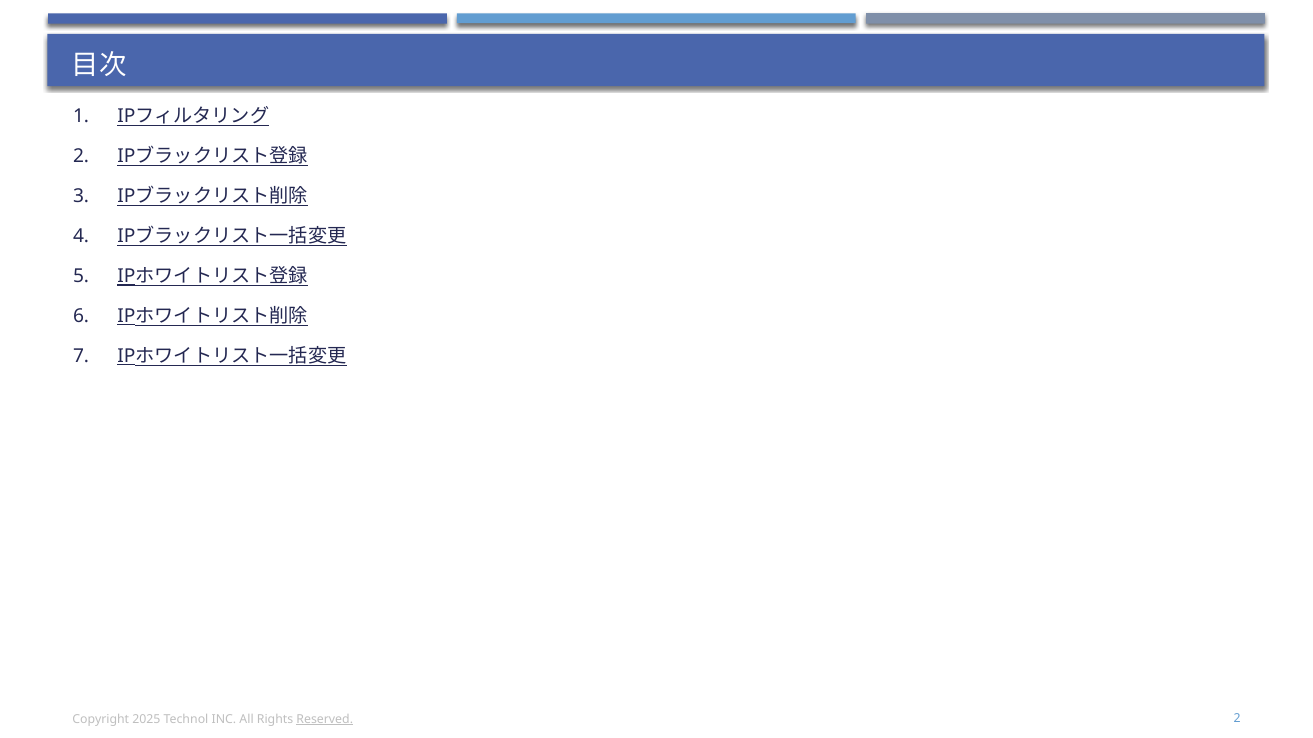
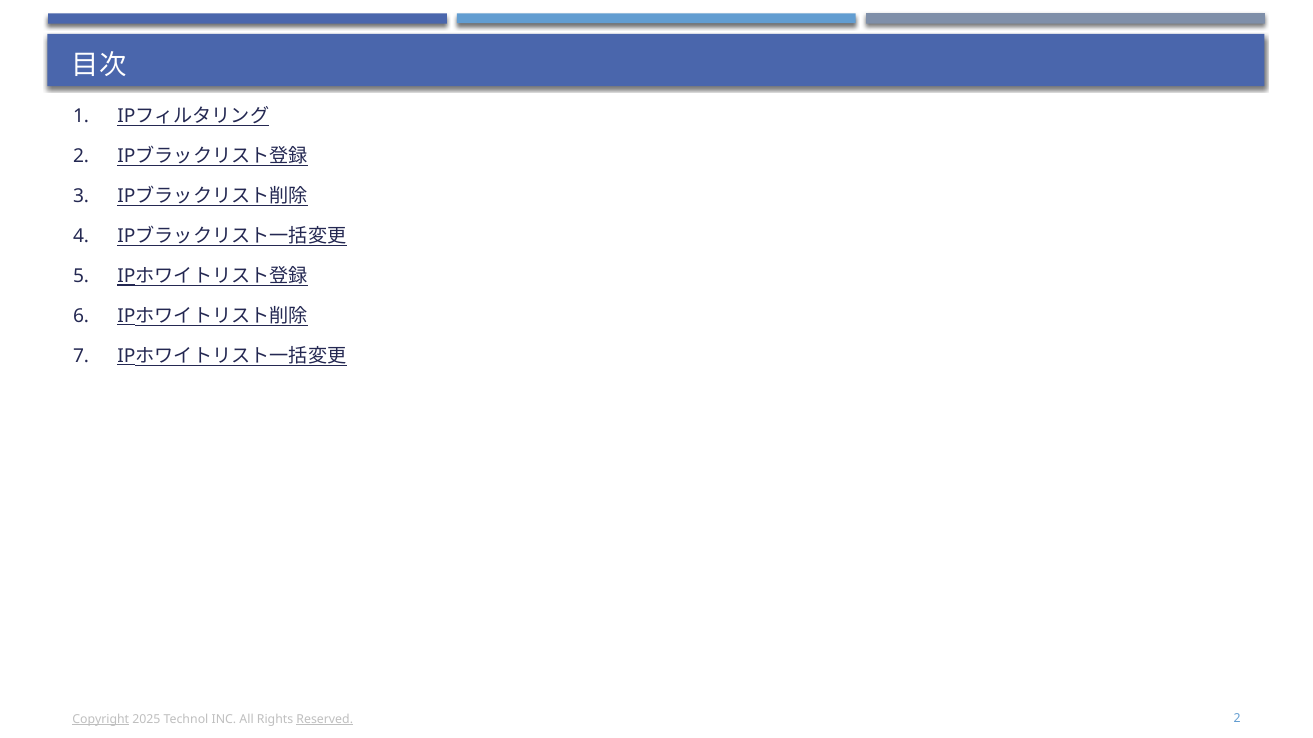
Copyright underline: none -> present
